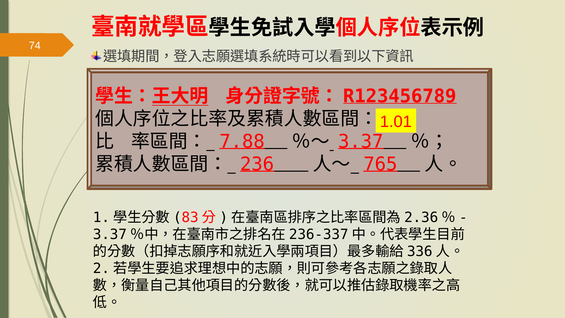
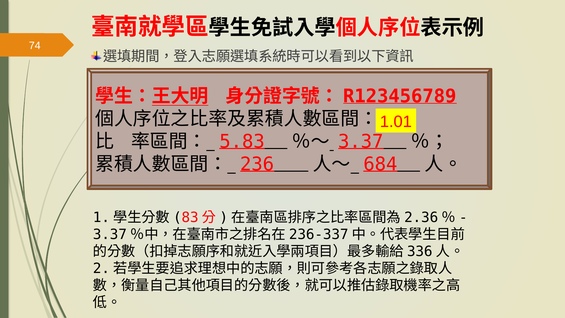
7.88: 7.88 -> 5.83
765: 765 -> 684
